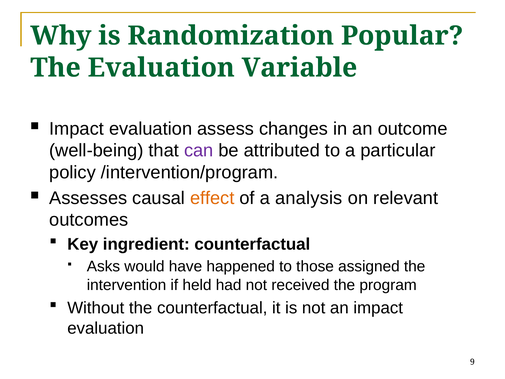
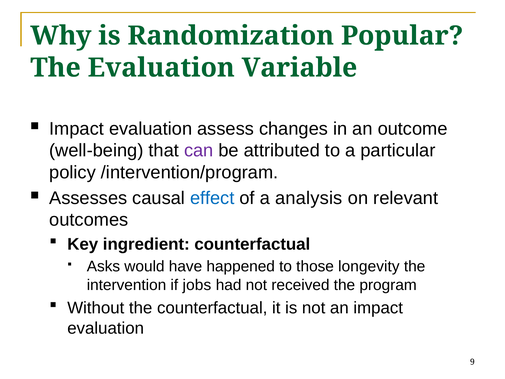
effect colour: orange -> blue
assigned: assigned -> longevity
held: held -> jobs
